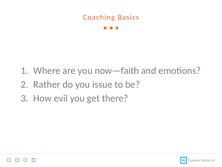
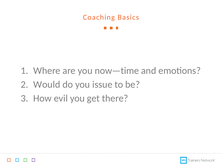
now—faith: now—faith -> now—time
Rather: Rather -> Would
